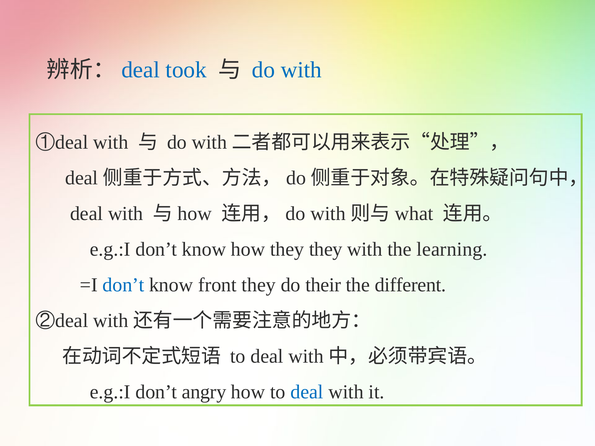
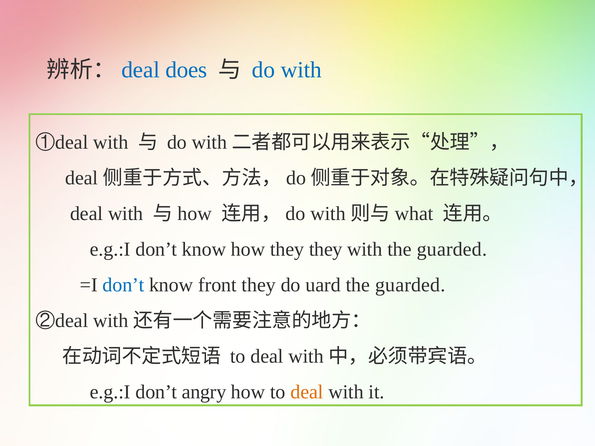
took: took -> does
with the learning: learning -> guarded
their: their -> uard
different at (410, 285): different -> guarded
deal at (307, 392) colour: blue -> orange
